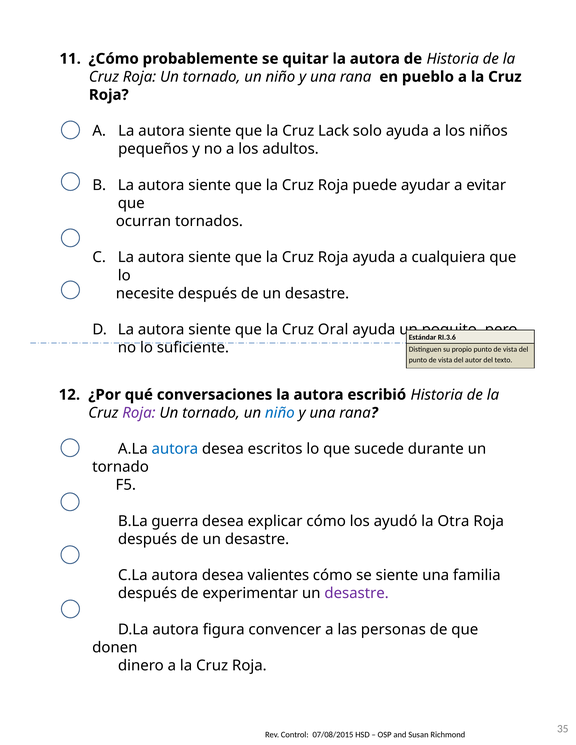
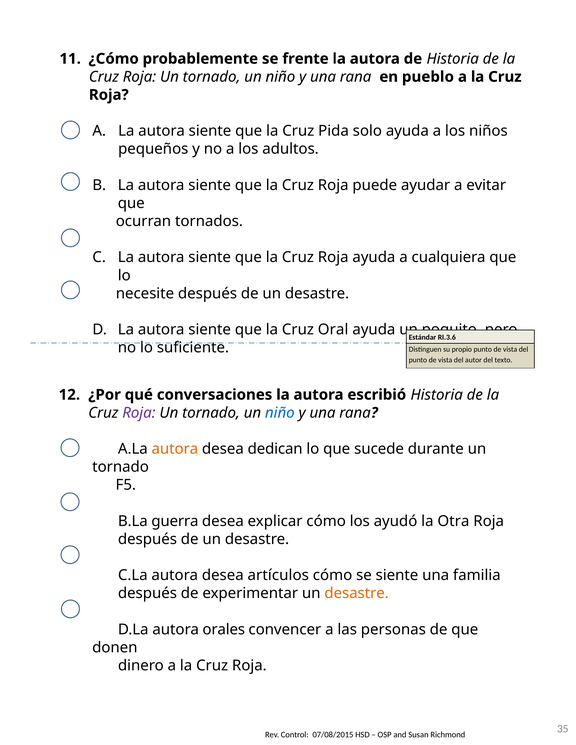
quitar: quitar -> frente
Lack: Lack -> Pida
autora at (175, 449) colour: blue -> orange
escritos: escritos -> dedican
valientes: valientes -> artículos
desastre at (357, 594) colour: purple -> orange
figura: figura -> orales
